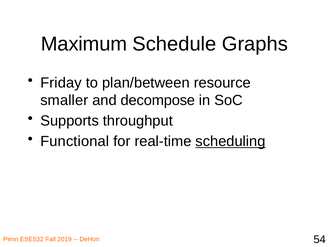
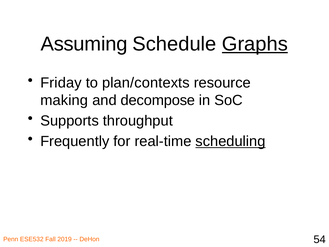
Maximum: Maximum -> Assuming
Graphs underline: none -> present
plan/between: plan/between -> plan/contexts
smaller: smaller -> making
Functional: Functional -> Frequently
